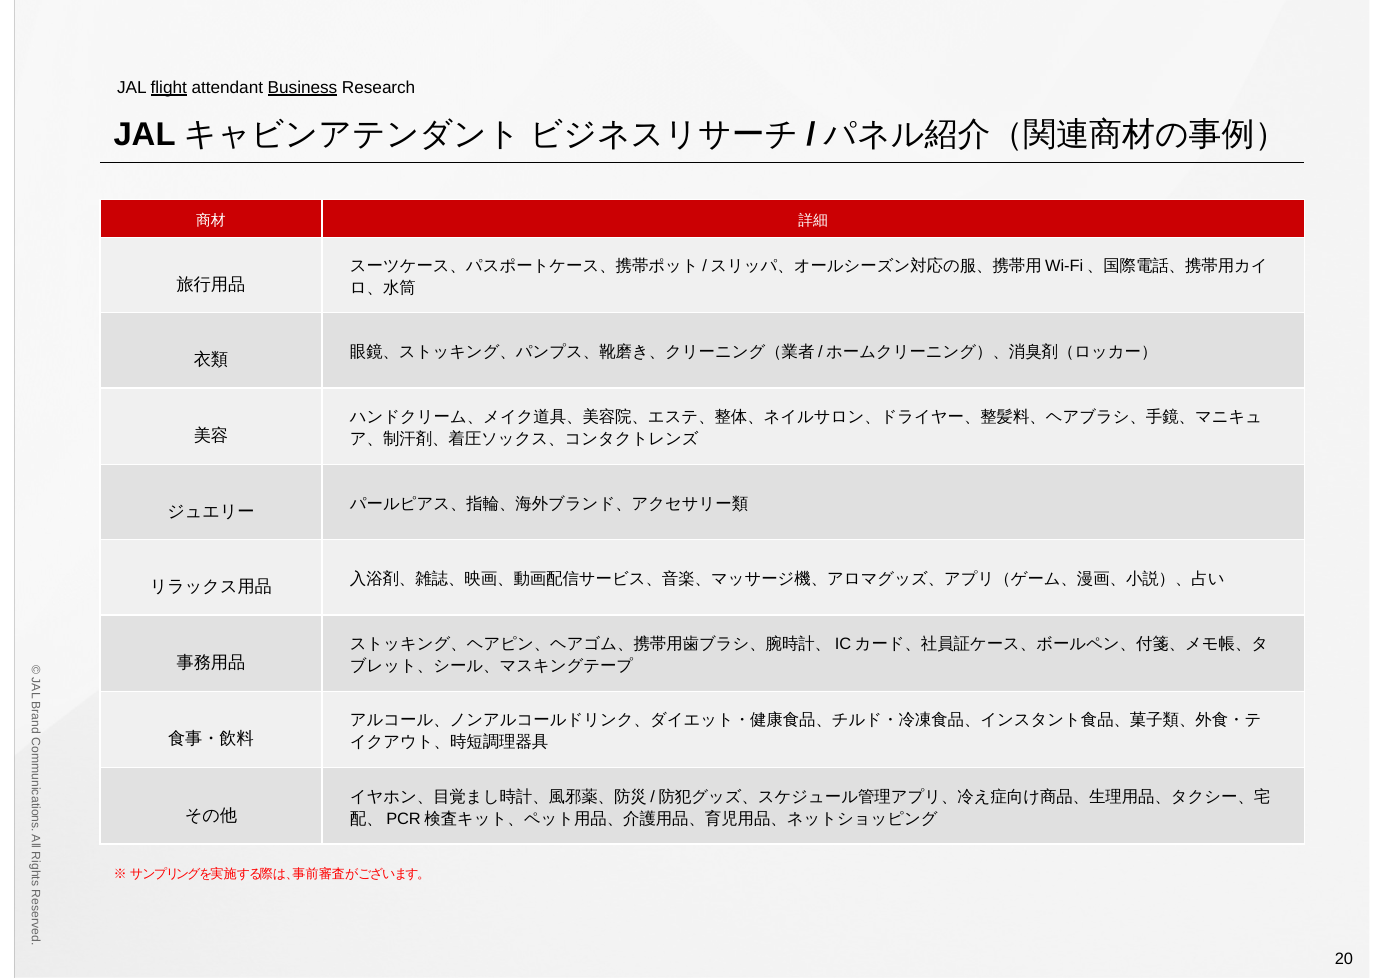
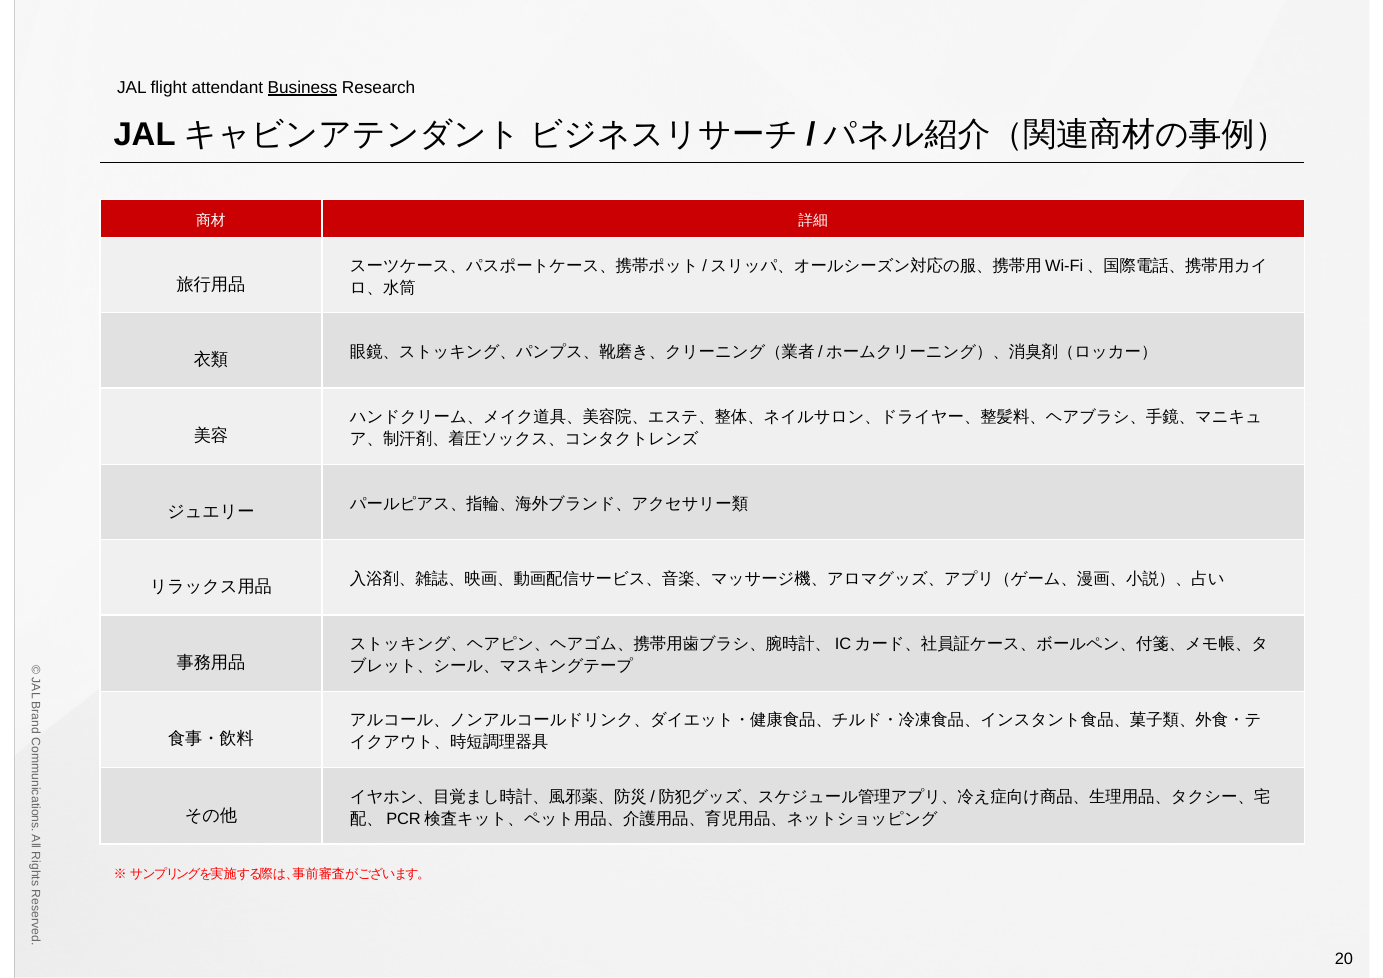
flight underline: present -> none
